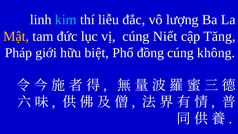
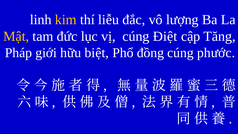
kim colour: light blue -> yellow
Niết: Niết -> Điệt
không: không -> phước
